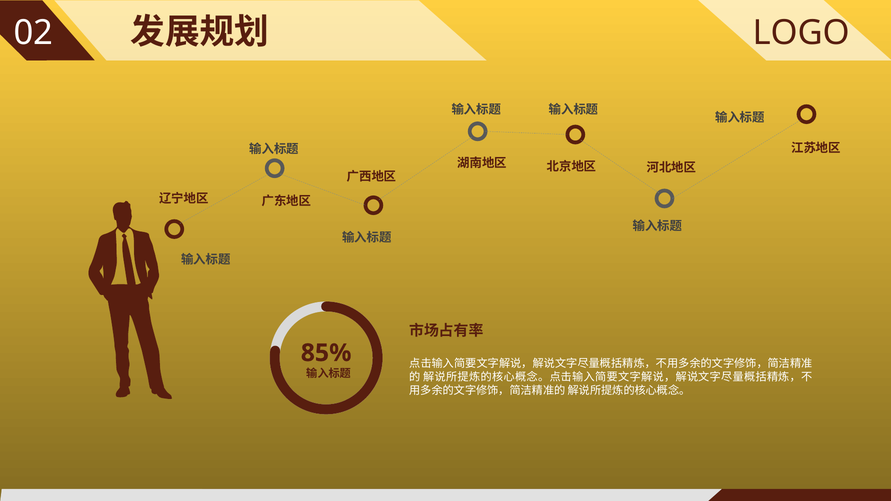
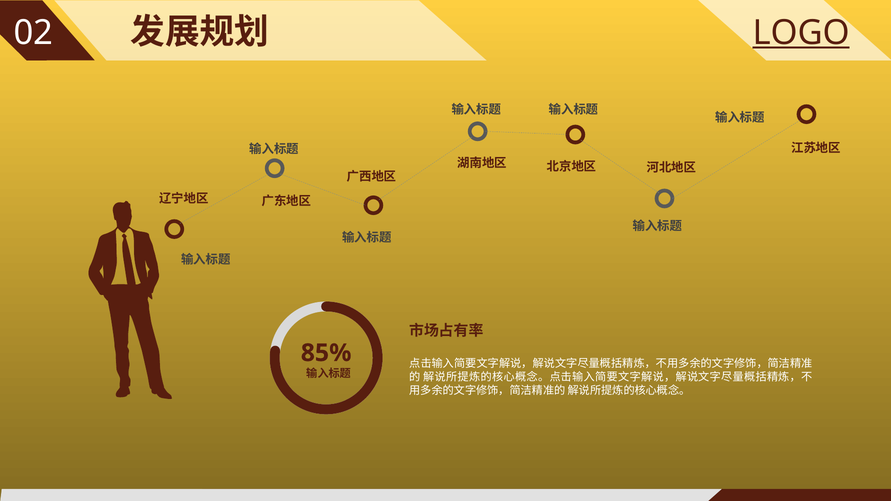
LOGO underline: none -> present
